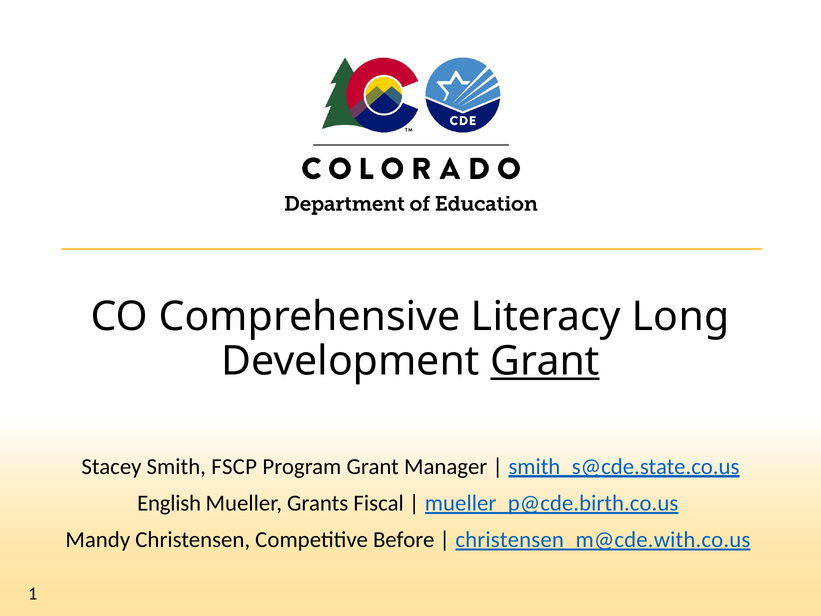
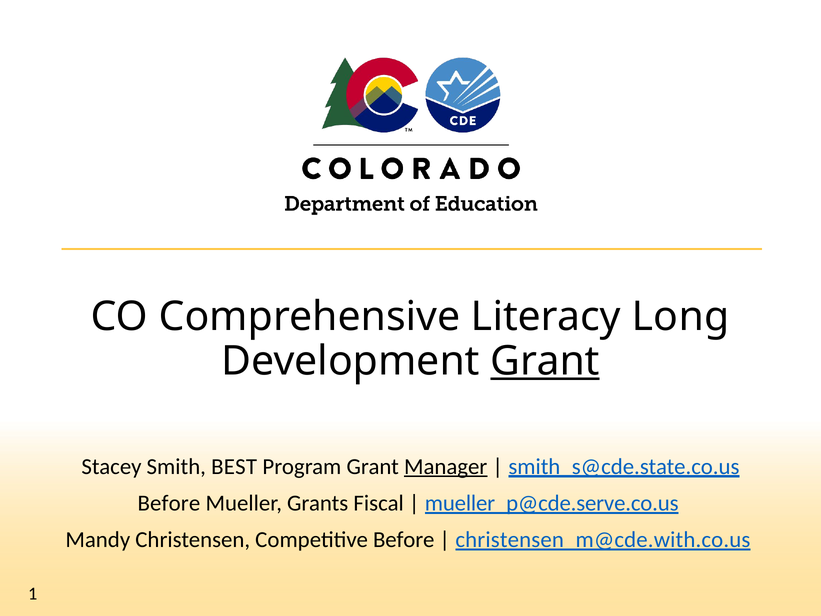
FSCP: FSCP -> BEST
Manager underline: none -> present
English at (169, 503): English -> Before
mueller_p@cde.birth.co.us: mueller_p@cde.birth.co.us -> mueller_p@cde.serve.co.us
